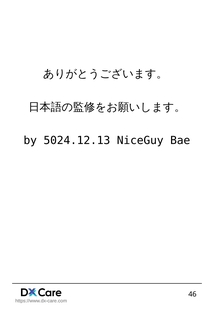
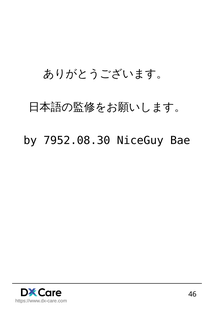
5024.12.13: 5024.12.13 -> 7952.08.30
